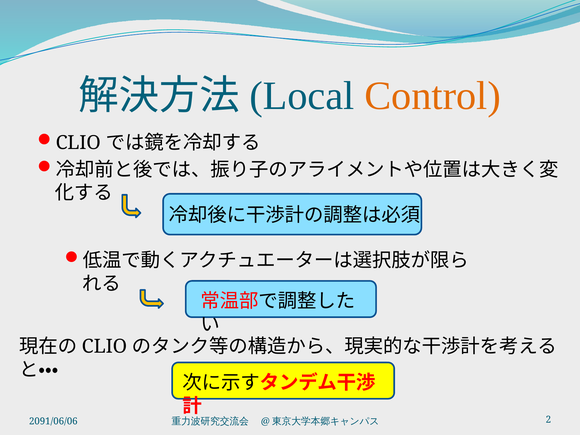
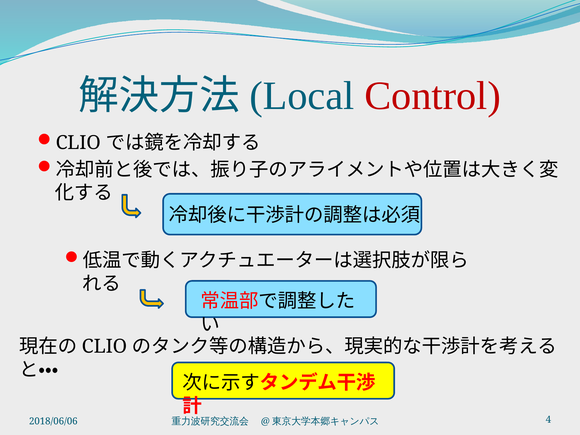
Control colour: orange -> red
2: 2 -> 4
2091/06/06: 2091/06/06 -> 2018/06/06
